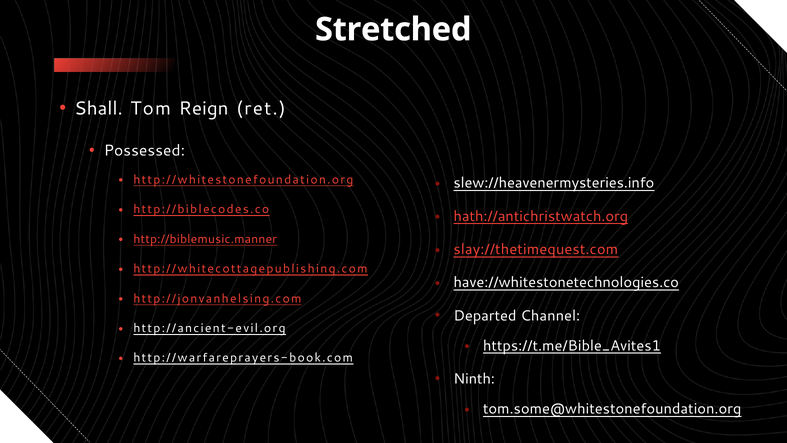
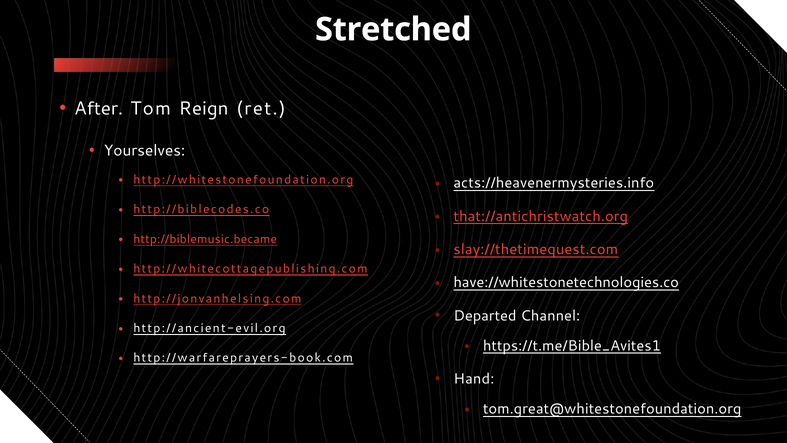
Shall: Shall -> After
Possessed: Possessed -> Yourselves
slew://heavenermysteries.info: slew://heavenermysteries.info -> acts://heavenermysteries.info
hath://antichristwatch.org: hath://antichristwatch.org -> that://antichristwatch.org
http://biblemusic.manner: http://biblemusic.manner -> http://biblemusic.became
Ninth: Ninth -> Hand
tom.some@whitestonefoundation.org: tom.some@whitestonefoundation.org -> tom.great@whitestonefoundation.org
